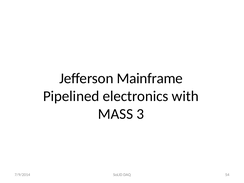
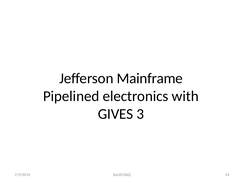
MASS: MASS -> GIVES
